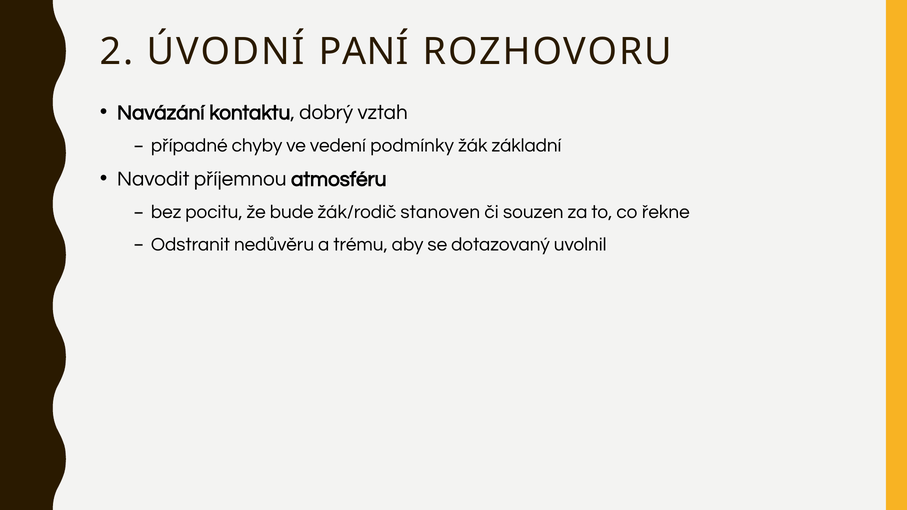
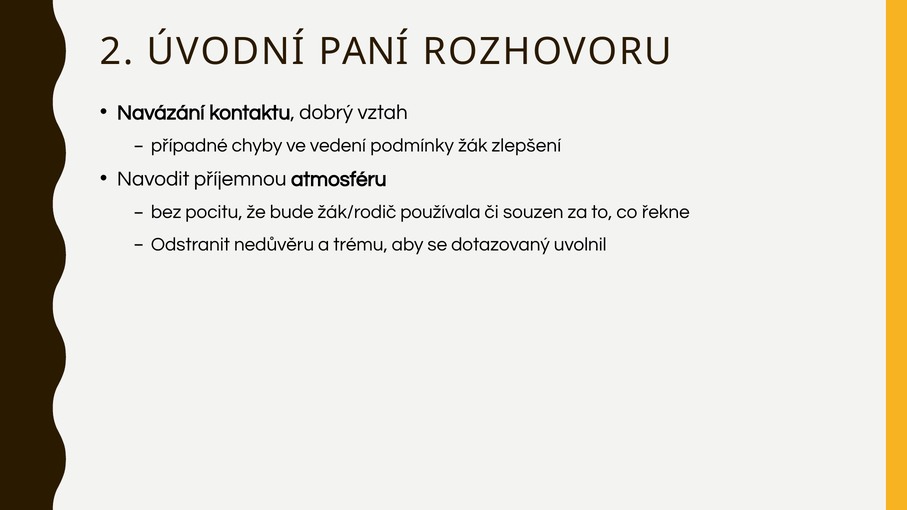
základní: základní -> zlepšení
stanoven: stanoven -> používala
